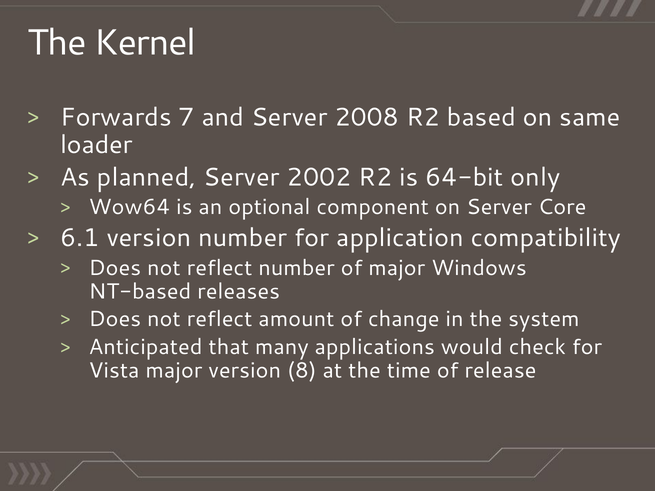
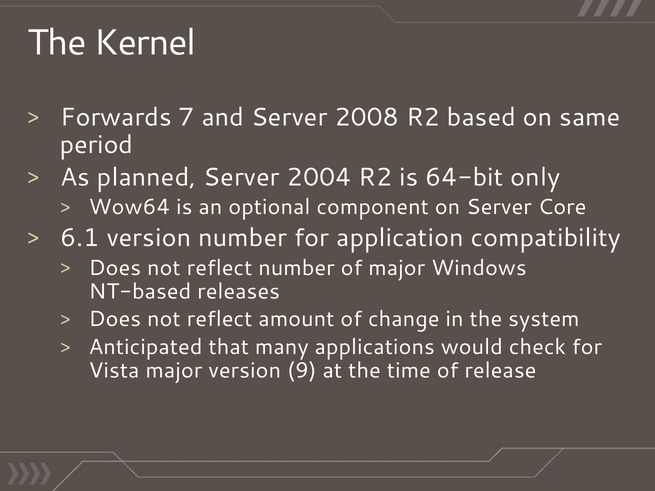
loader: loader -> period
2002: 2002 -> 2004
8: 8 -> 9
